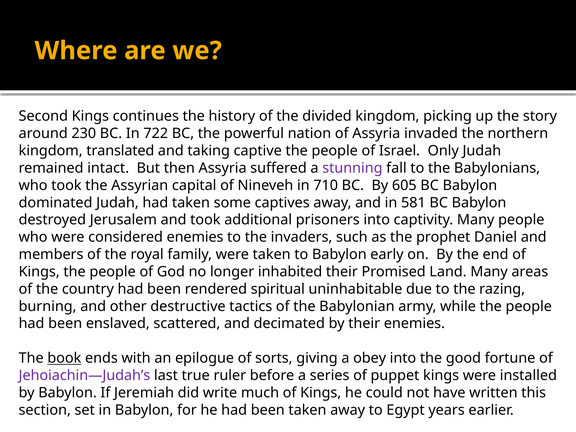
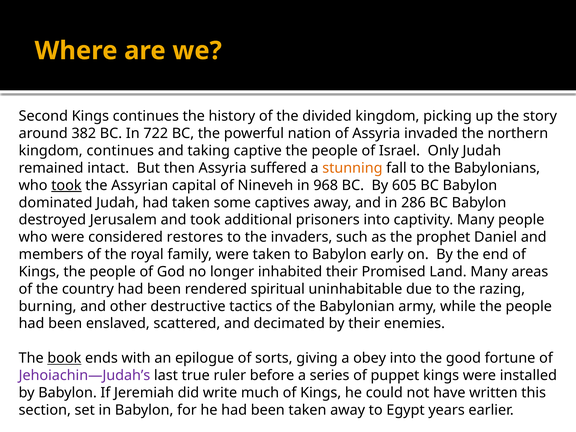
230: 230 -> 382
kingdom translated: translated -> continues
stunning colour: purple -> orange
took at (66, 185) underline: none -> present
710: 710 -> 968
581: 581 -> 286
considered enemies: enemies -> restores
